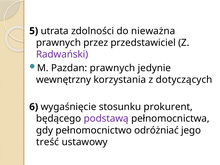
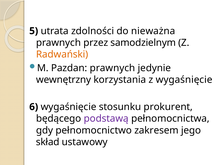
przedstawiciel: przedstawiciel -> samodzielnym
Radwański colour: purple -> orange
z dotyczących: dotyczących -> wygaśnięcie
odróżniać: odróżniać -> zakresem
treść: treść -> skład
